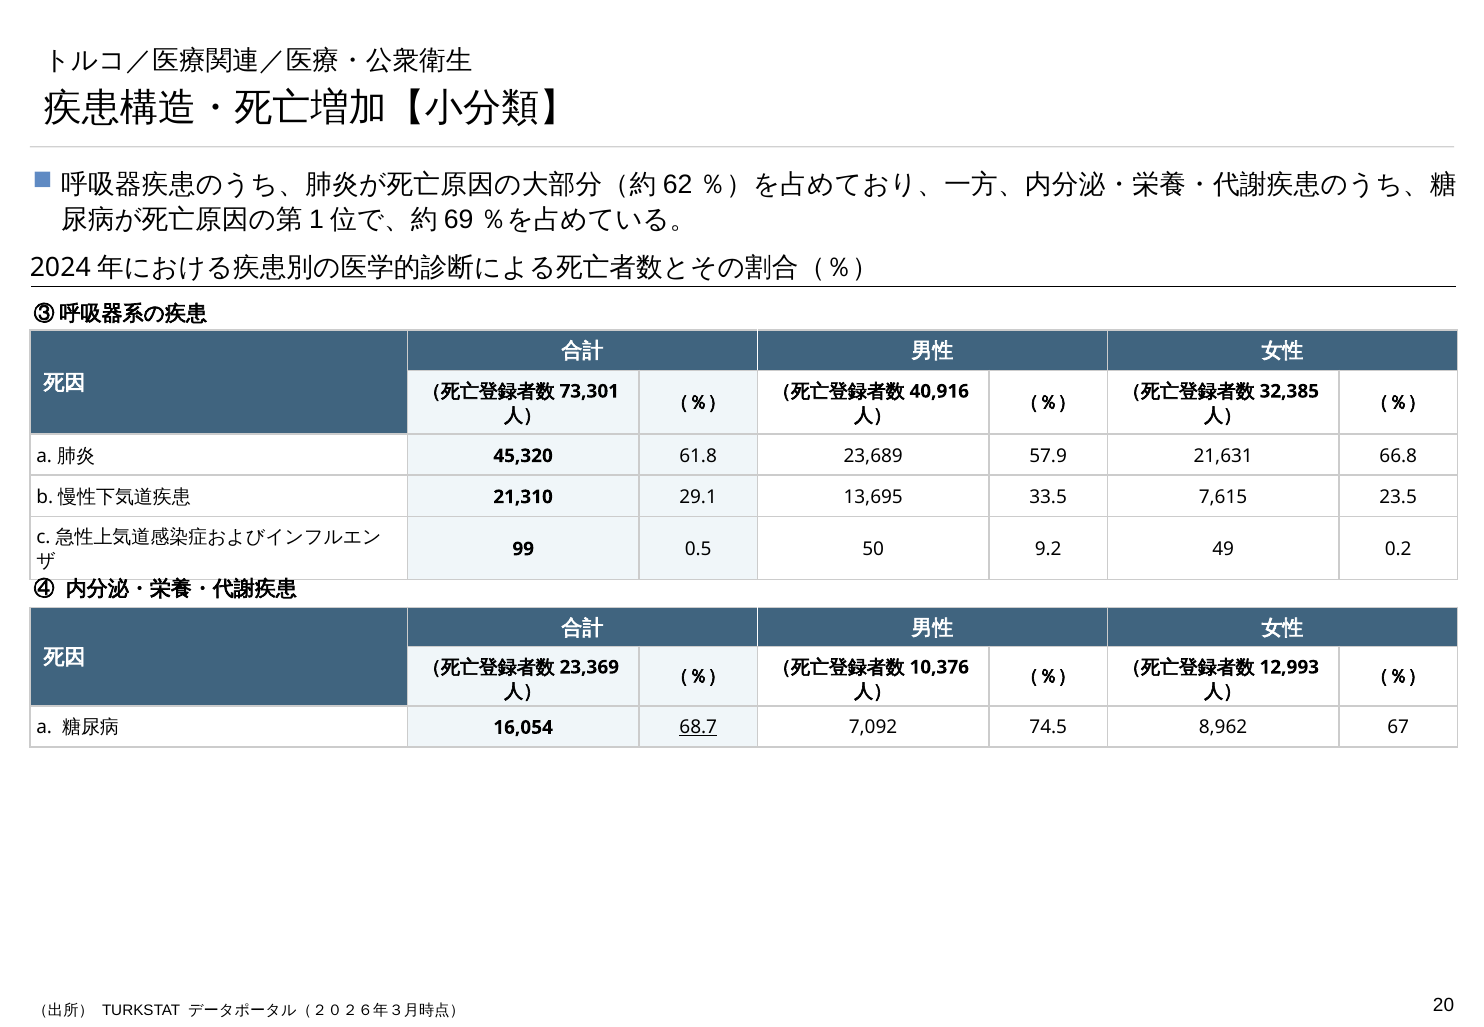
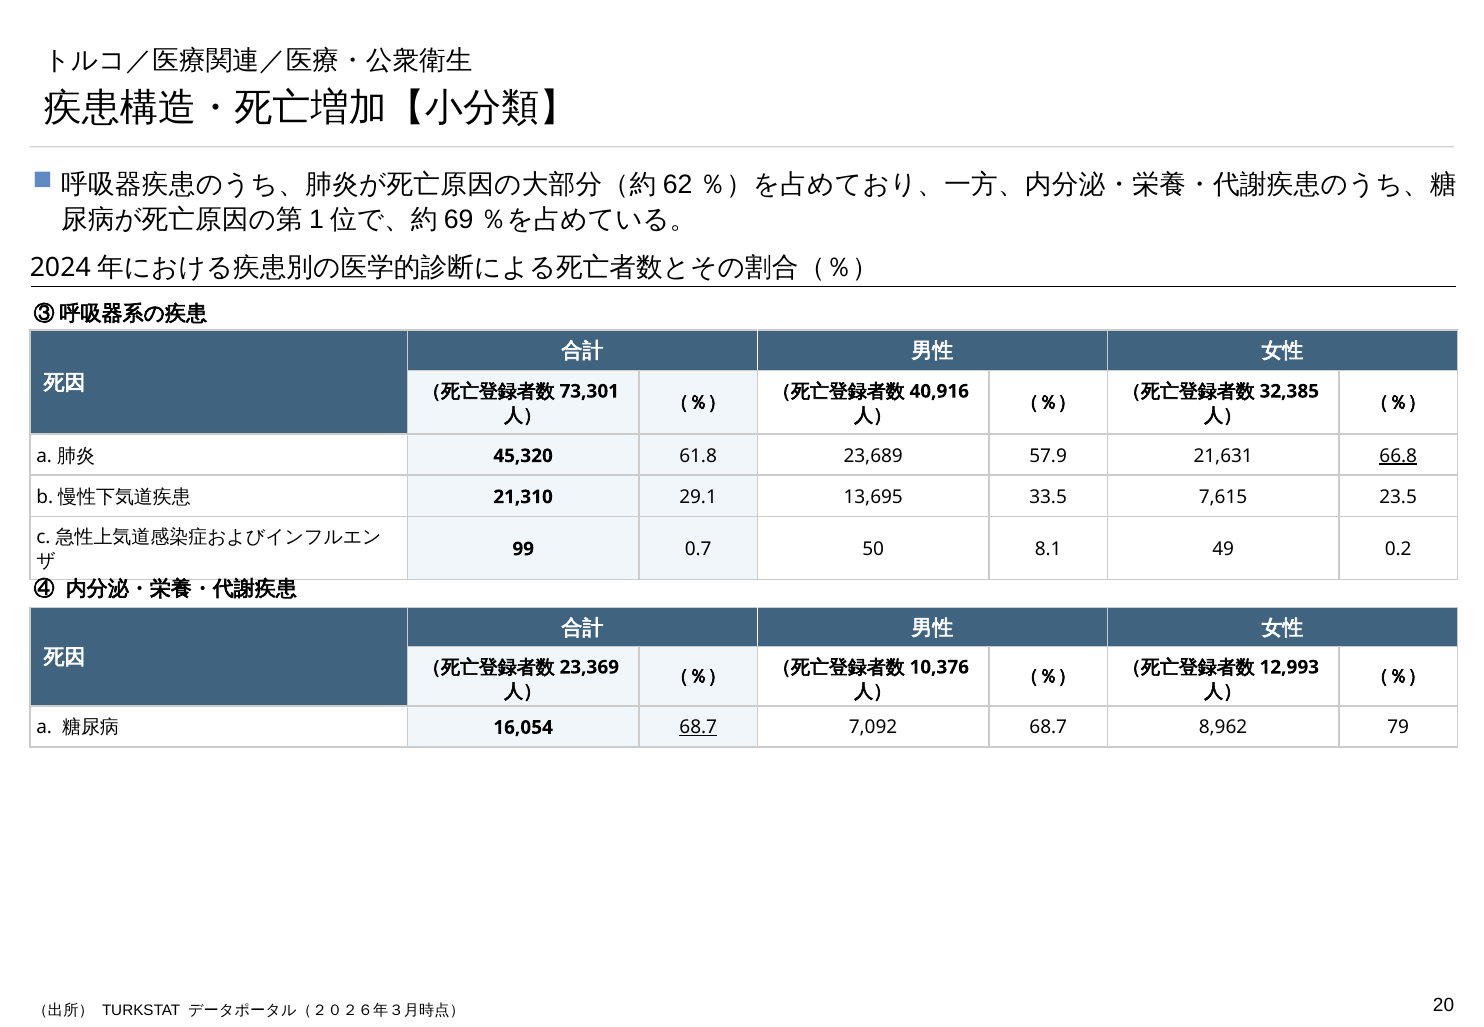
66.8 underline: none -> present
0.5: 0.5 -> 0.7
9.2: 9.2 -> 8.1
7,092 74.5: 74.5 -> 68.7
67: 67 -> 79
